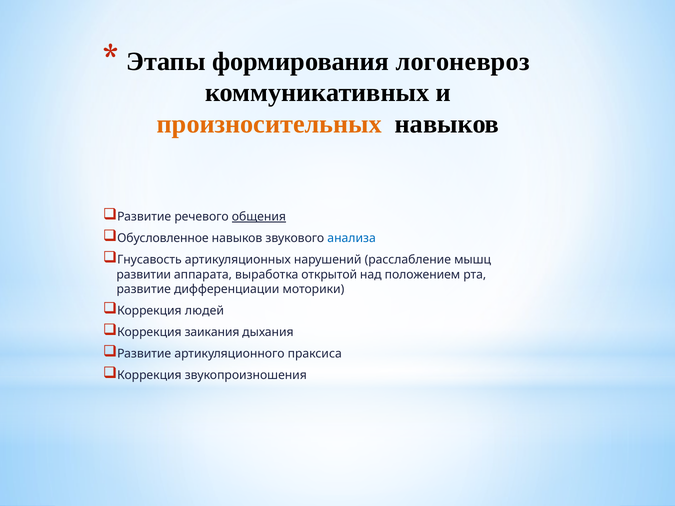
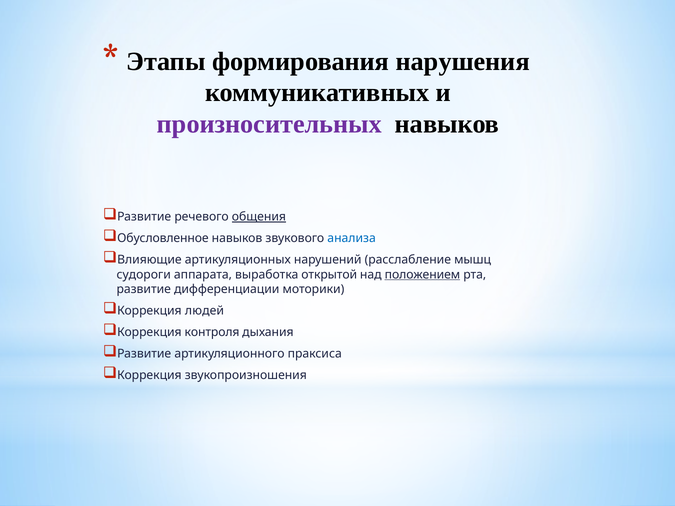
логоневроз: логоневроз -> нарушения
произносительных colour: orange -> purple
Гнусавость: Гнусавость -> Влияющие
развитии: развитии -> судороги
положением underline: none -> present
заикания: заикания -> контроля
